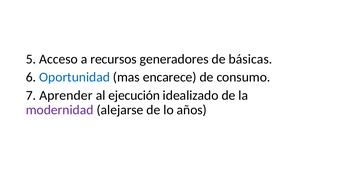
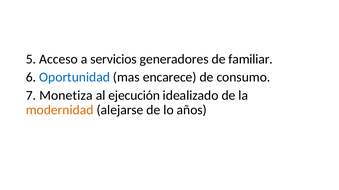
recursos: recursos -> servicios
básicas: básicas -> familiar
Aprender: Aprender -> Monetiza
modernidad colour: purple -> orange
